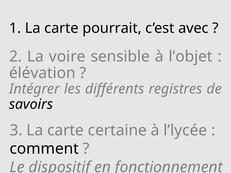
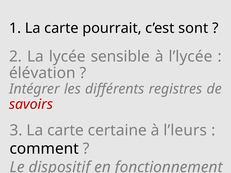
avec: avec -> sont
voire: voire -> lycée
l’objet: l’objet -> l’lycée
savoirs colour: black -> red
l’lycée: l’lycée -> l’leurs
